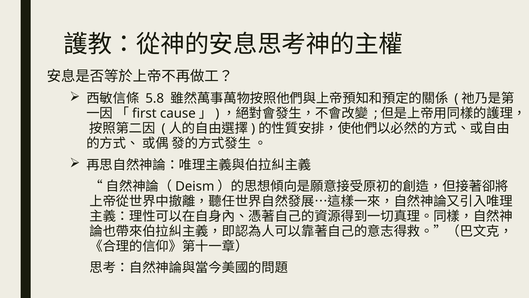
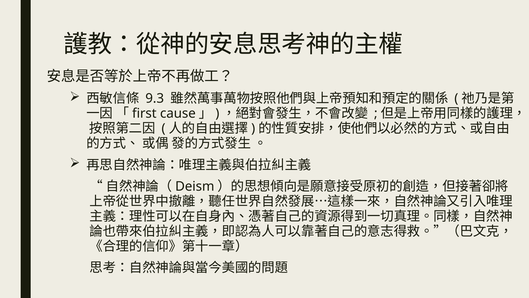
5.8: 5.8 -> 9.3
